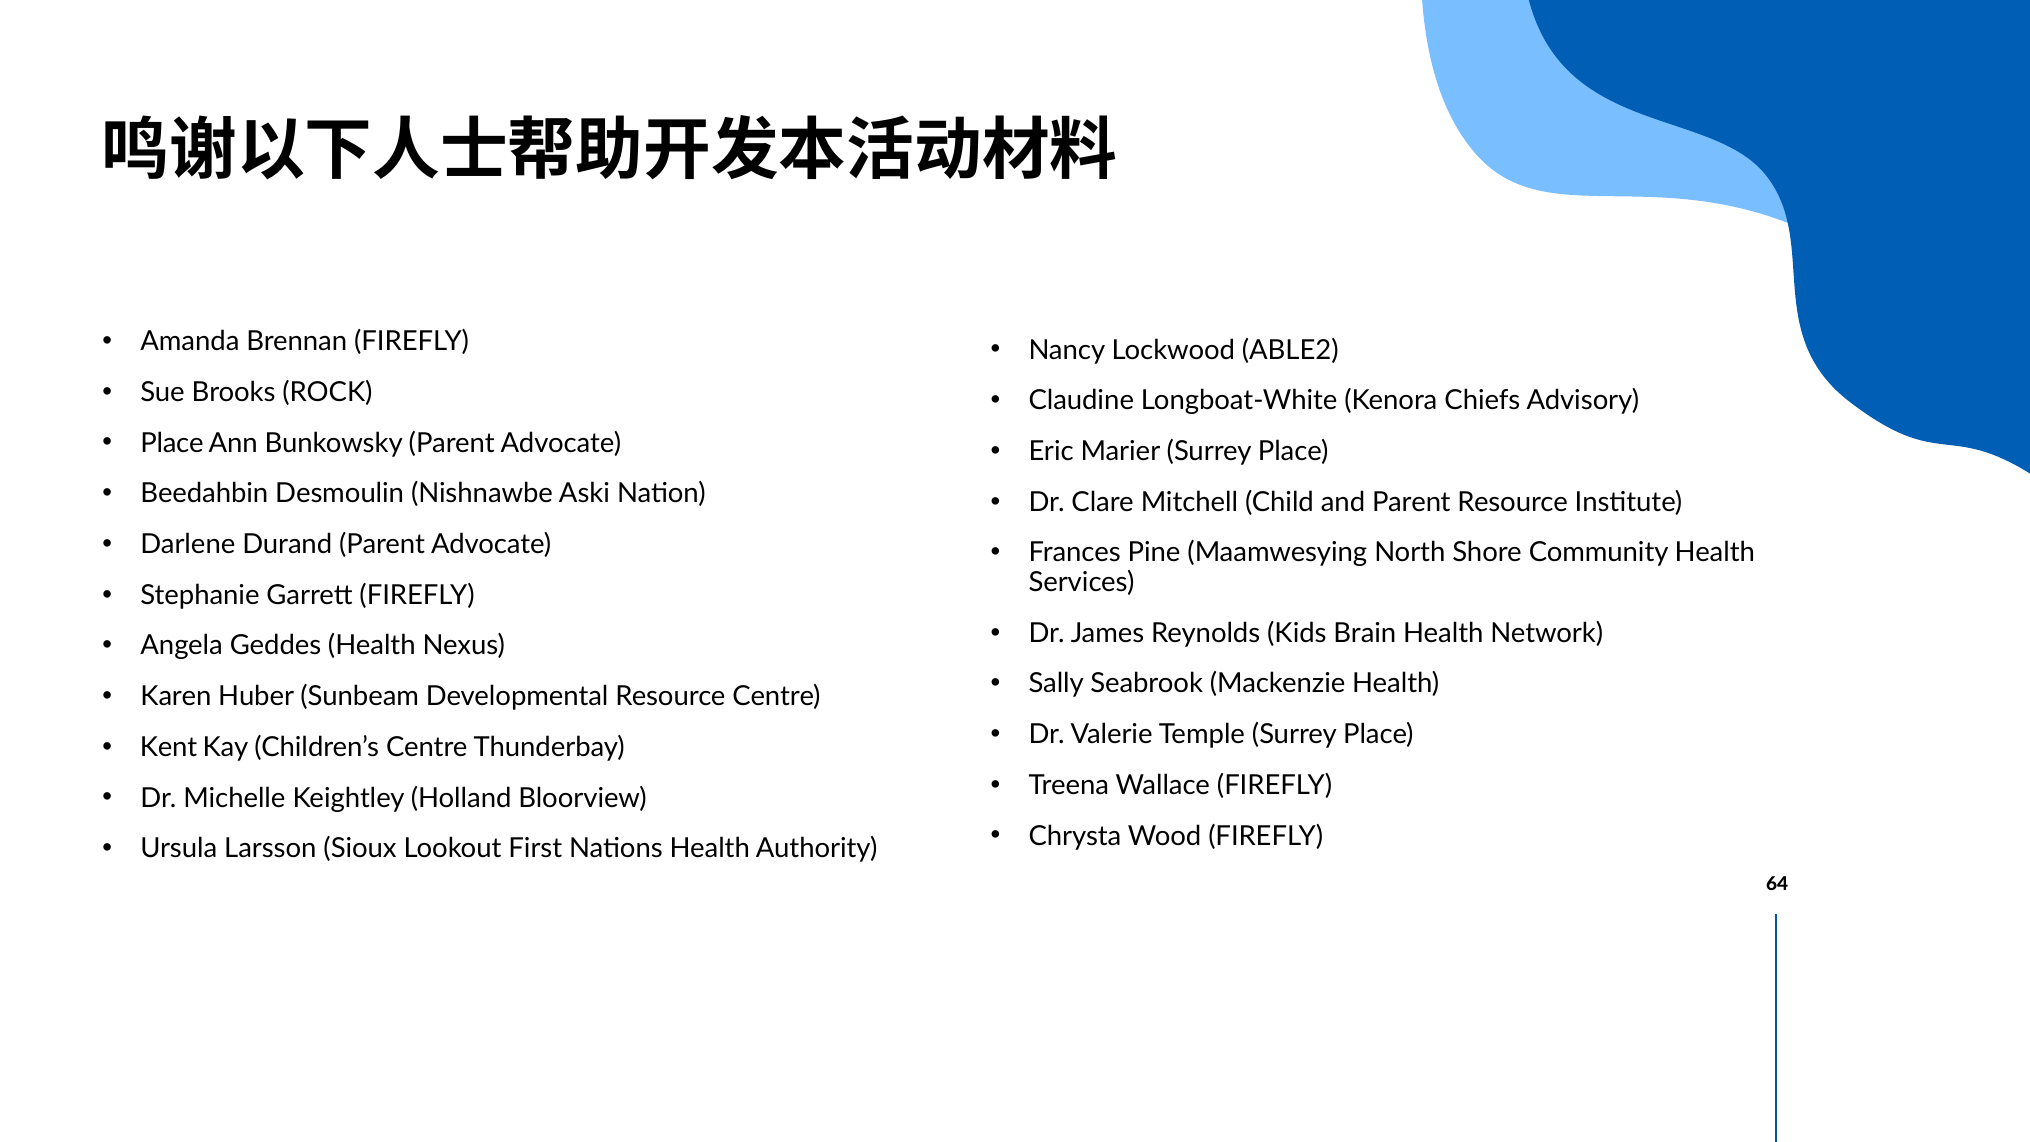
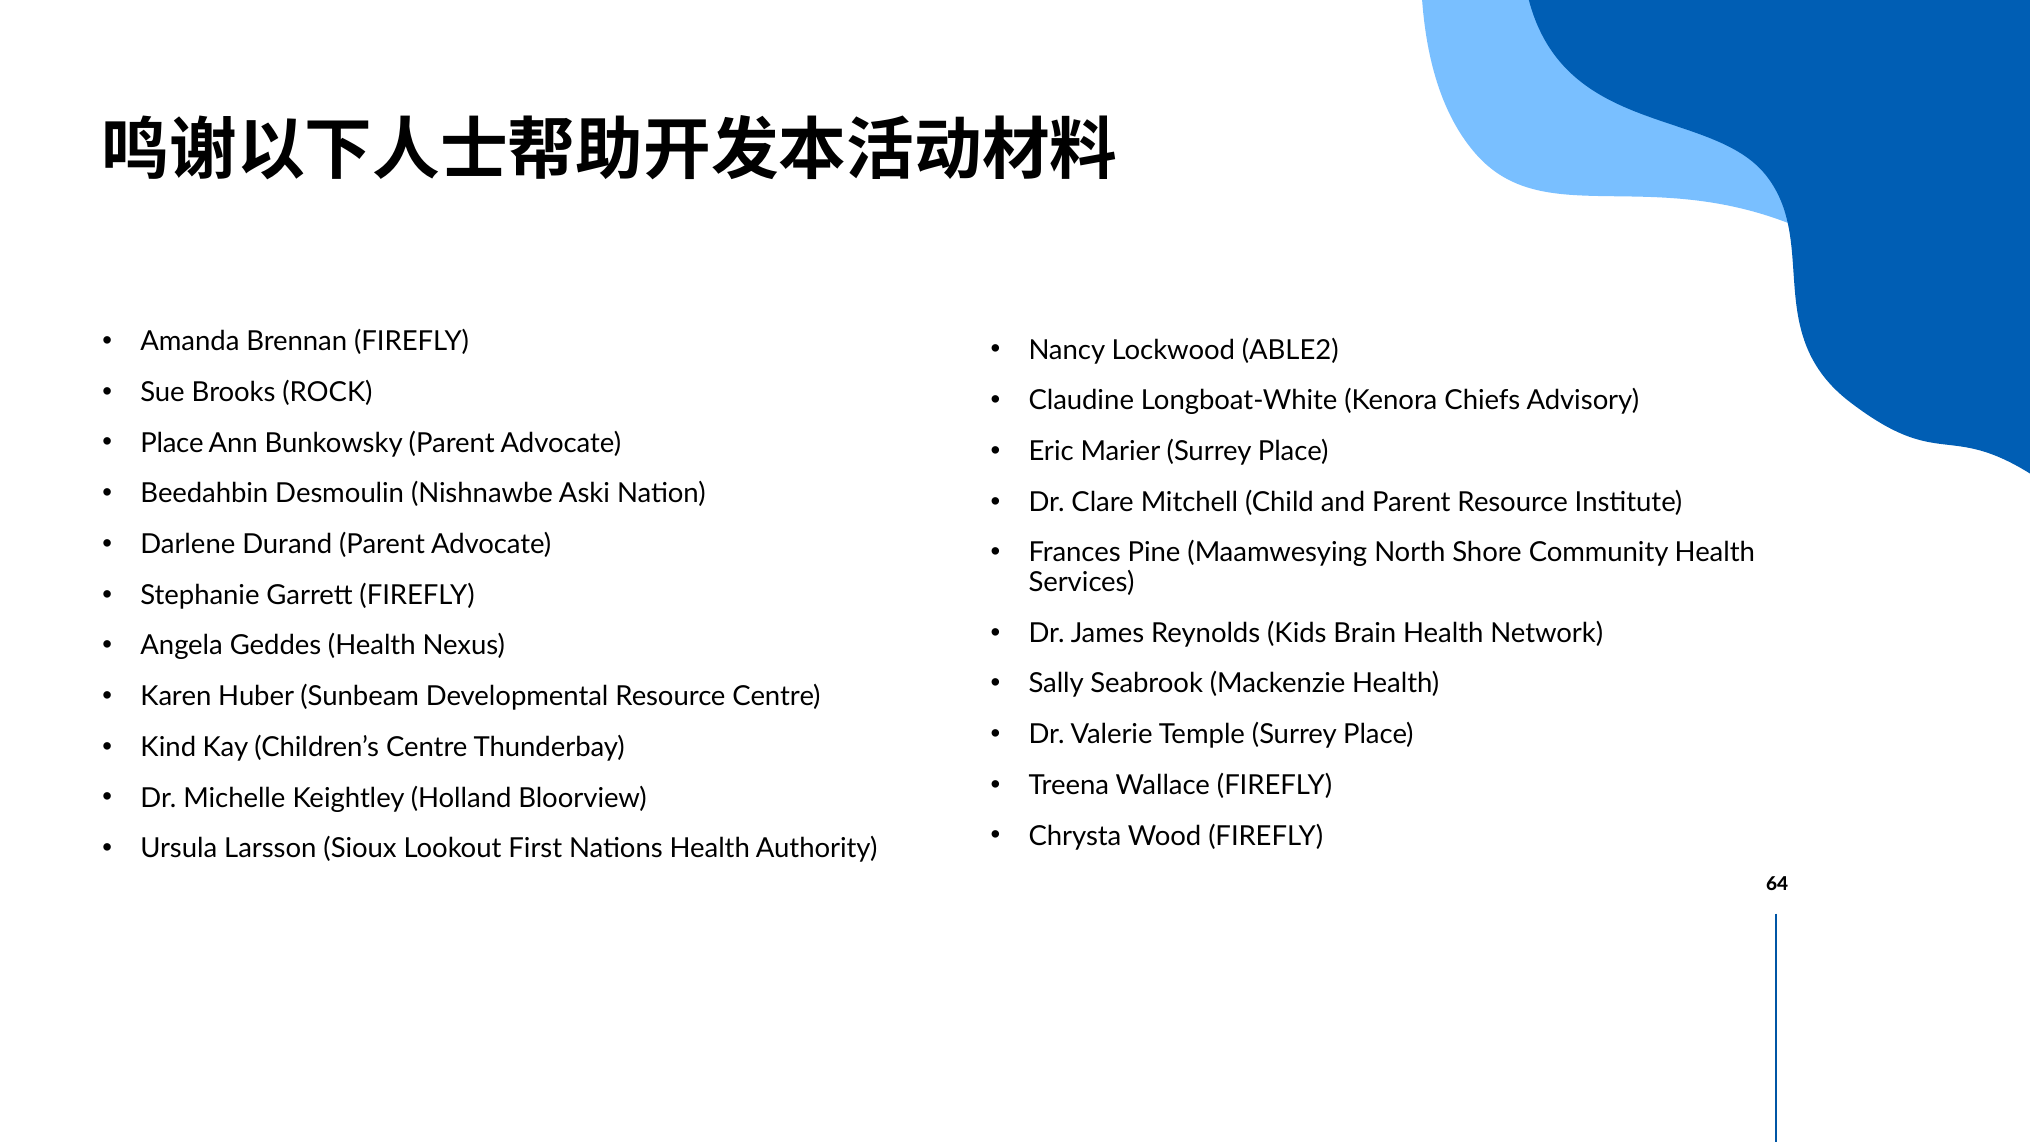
Kent: Kent -> Kind
